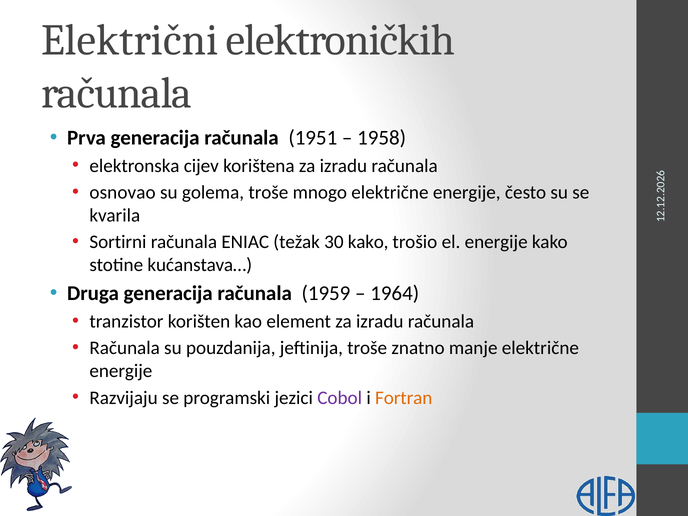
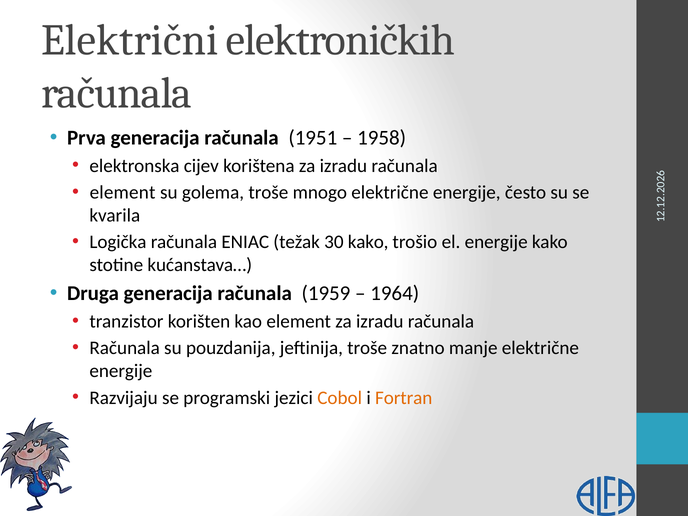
osnovao at (123, 192): osnovao -> element
Sortirni: Sortirni -> Logička
Cobol colour: purple -> orange
